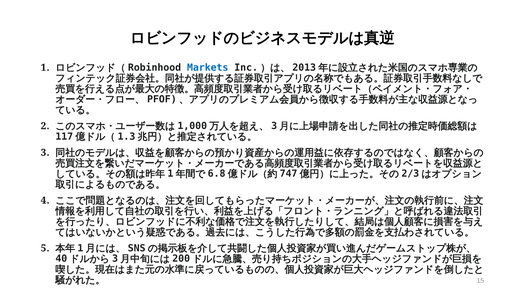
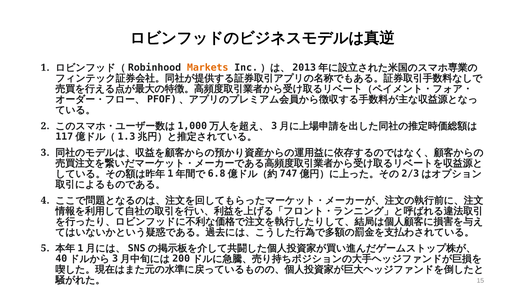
Markets colour: blue -> orange
